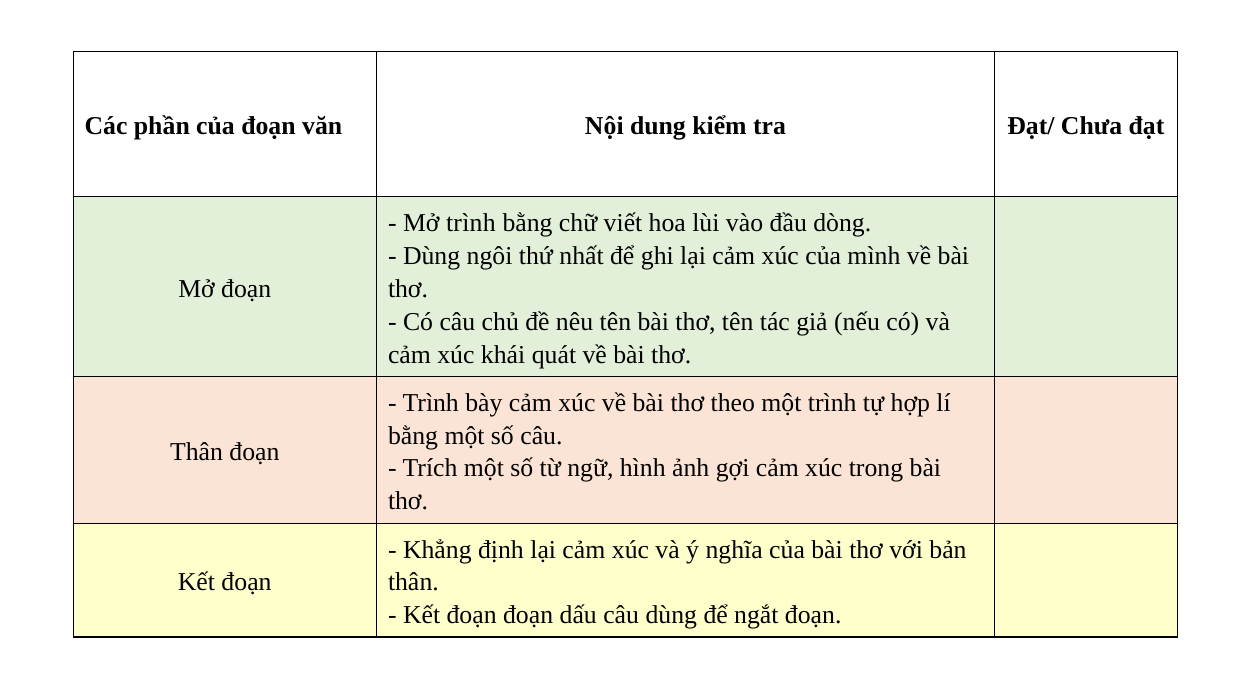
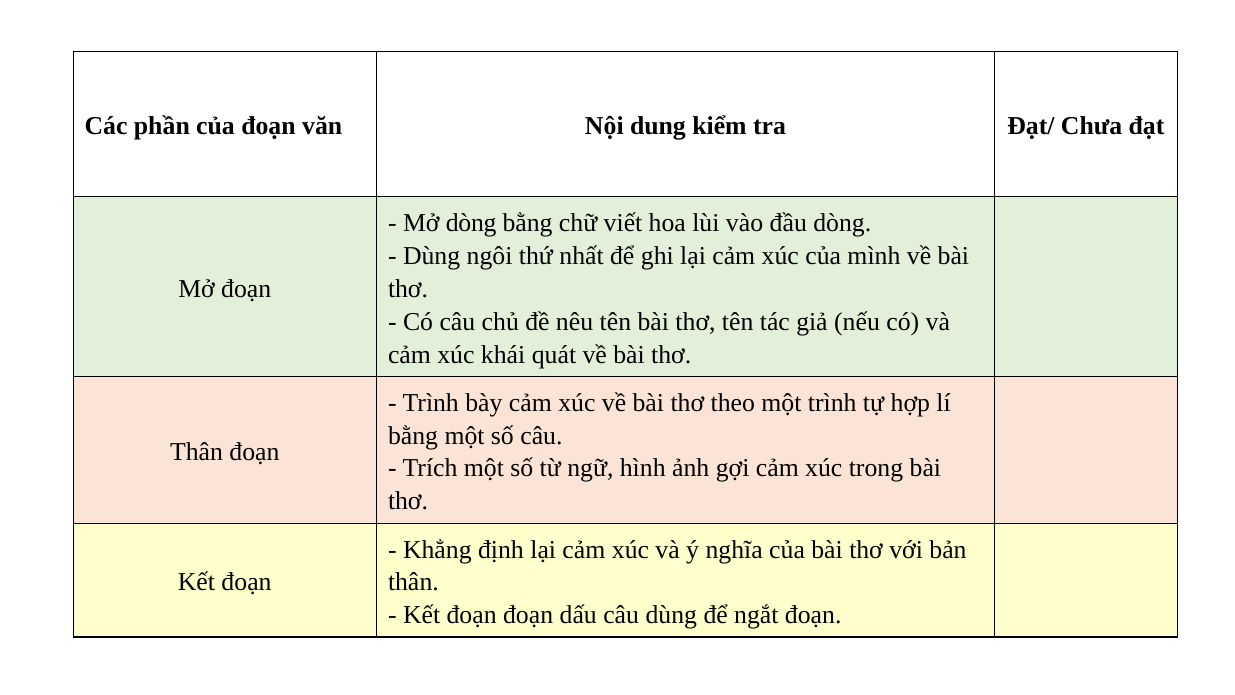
Mở trình: trình -> dòng
